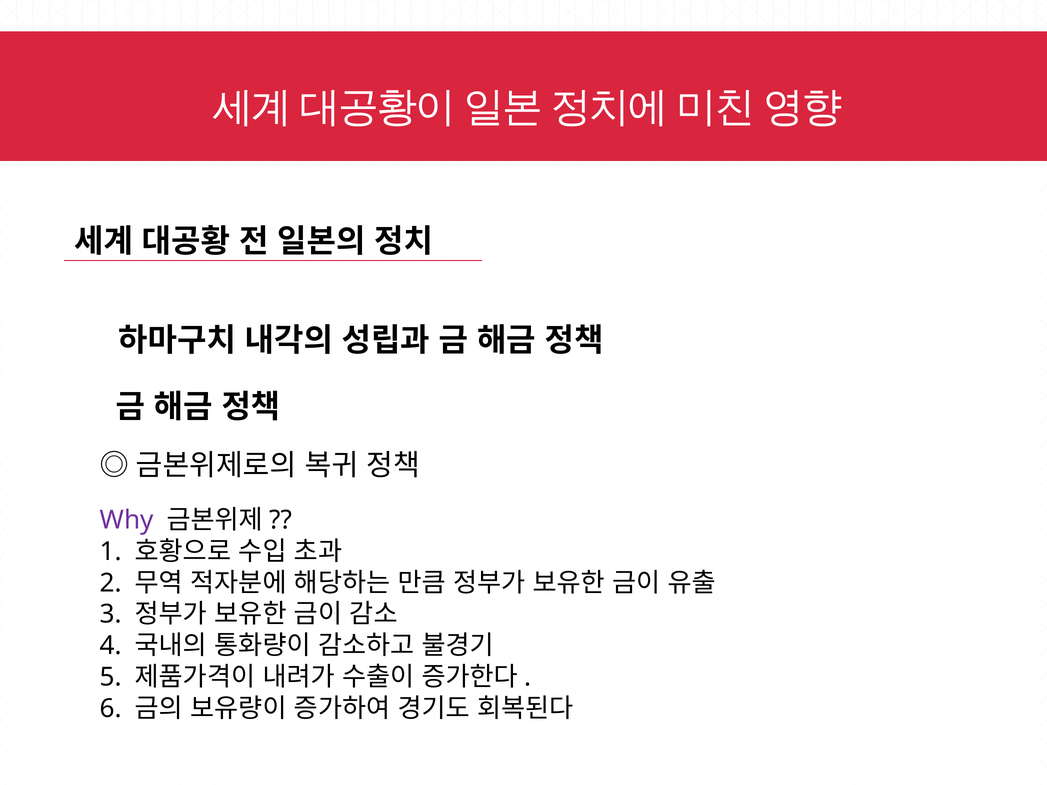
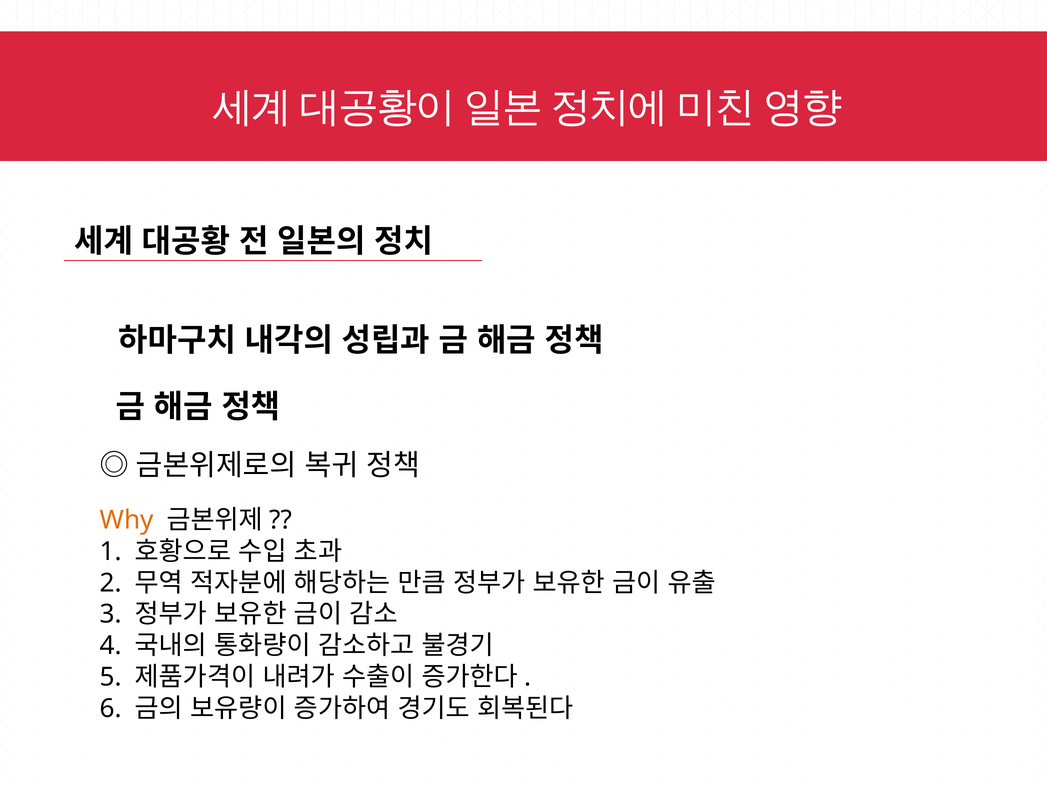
Why colour: purple -> orange
